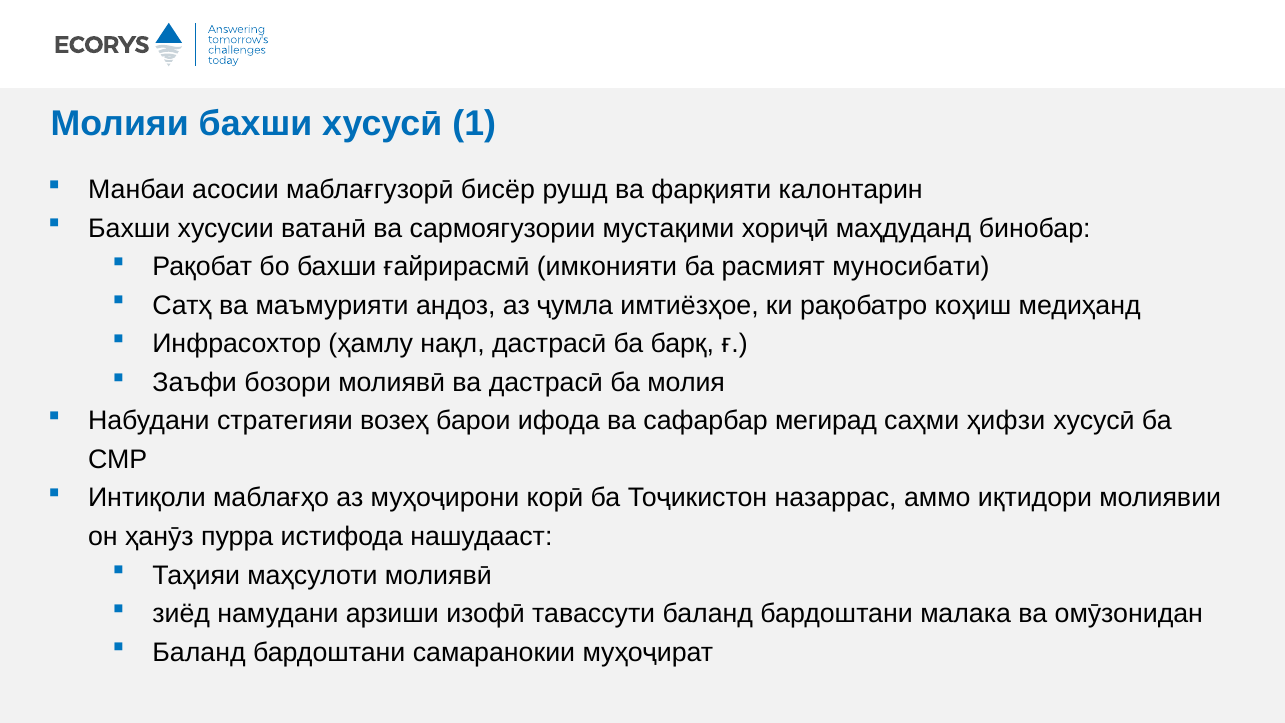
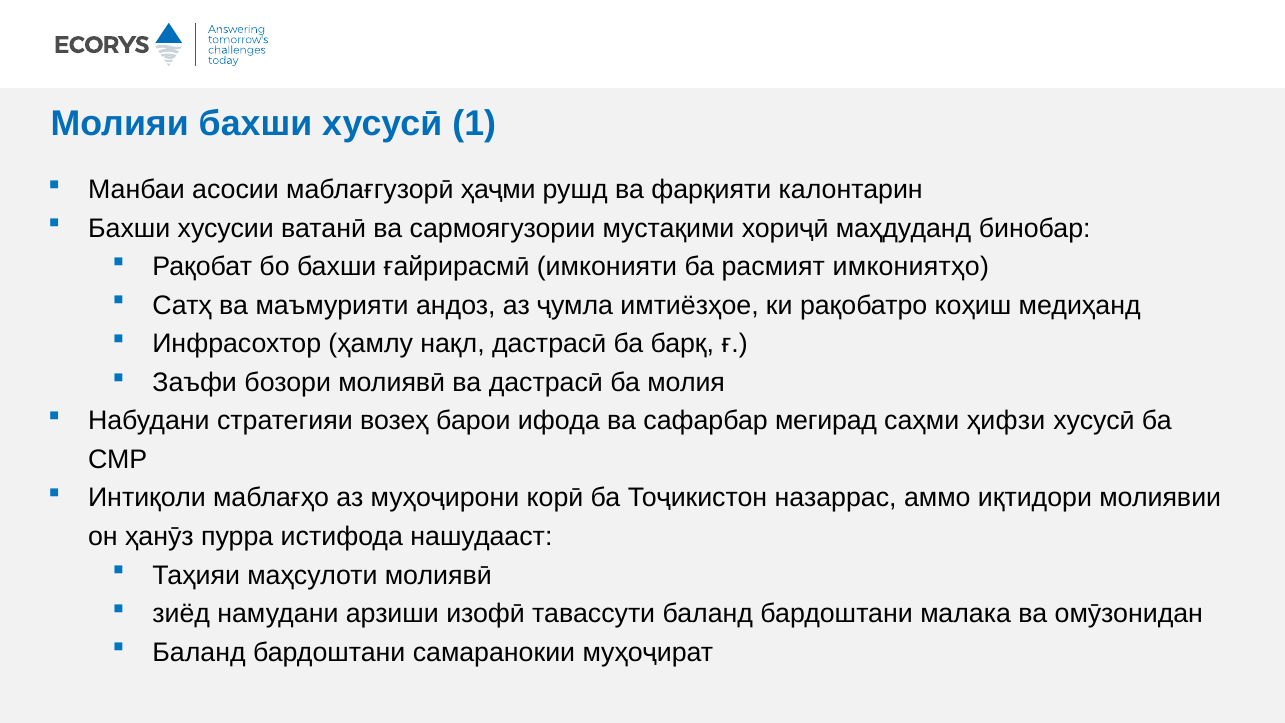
бисёр: бисёр -> ҳаҷми
муносибати: муносибати -> имкониятҳо
